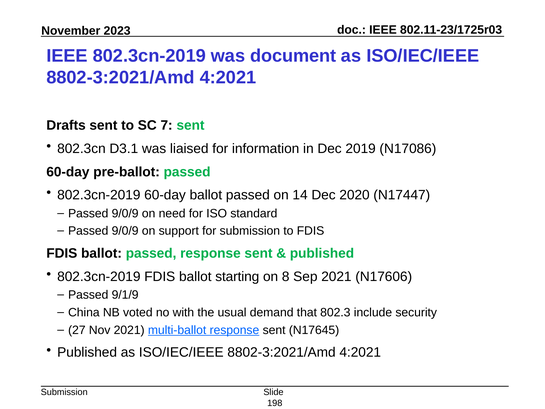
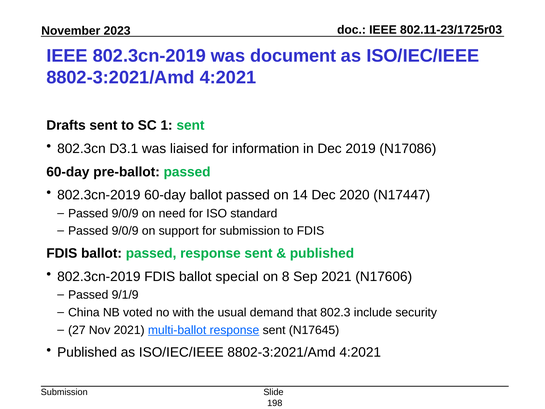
7: 7 -> 1
starting: starting -> special
